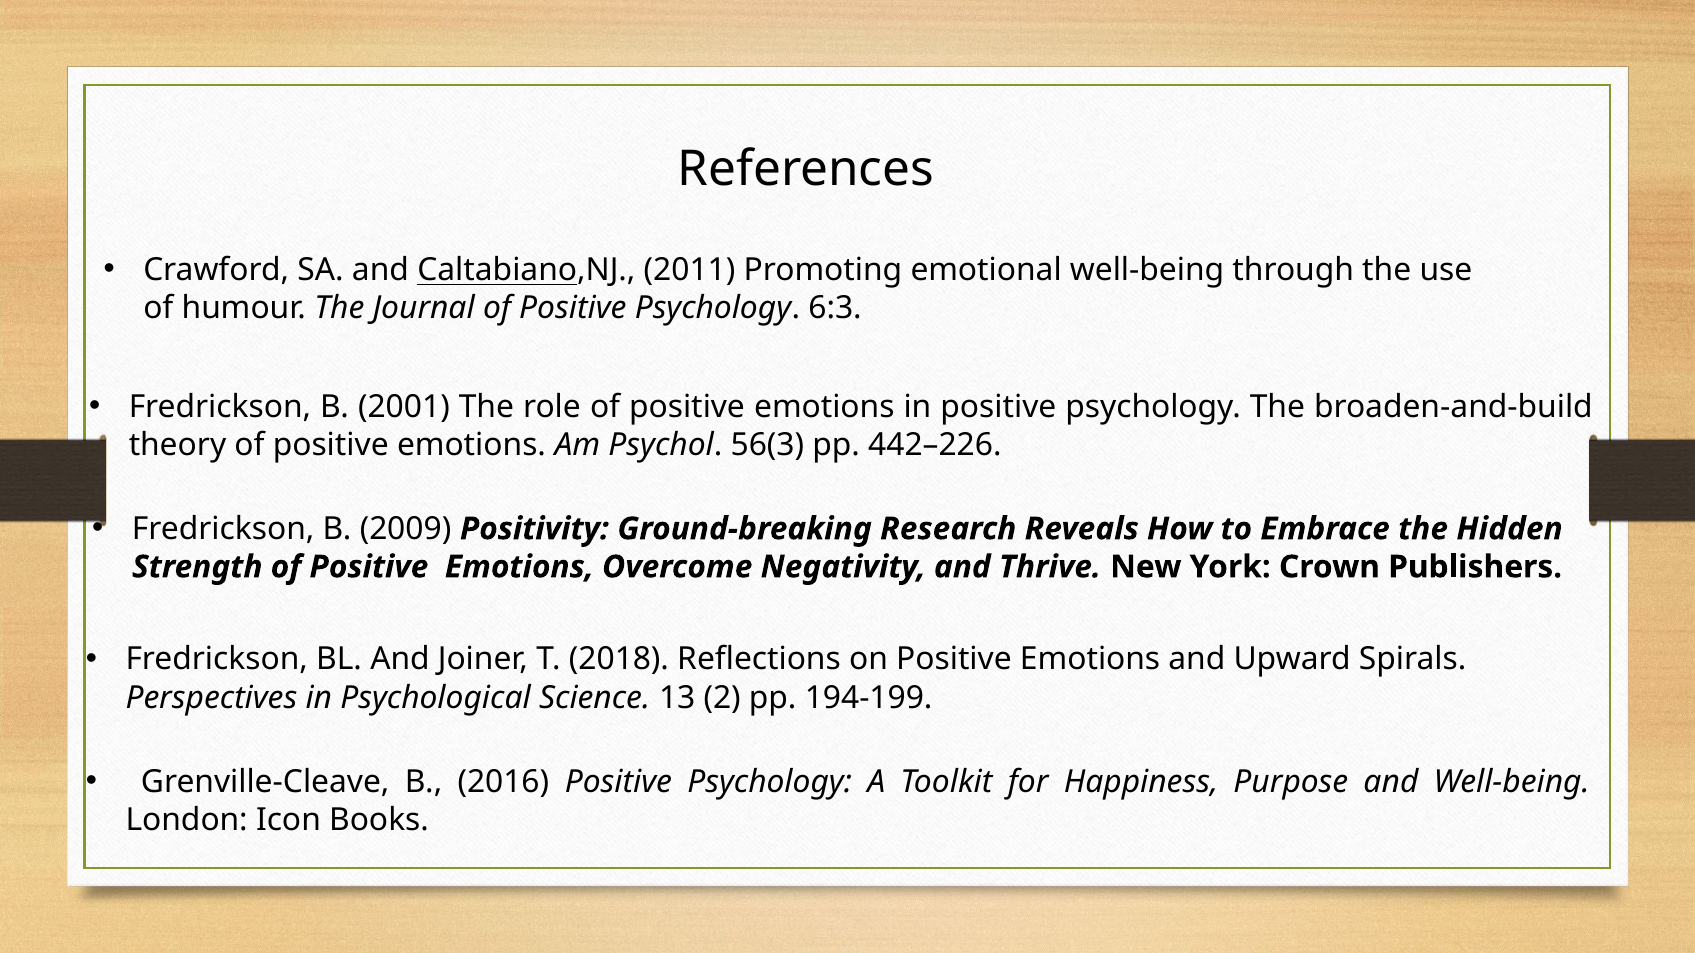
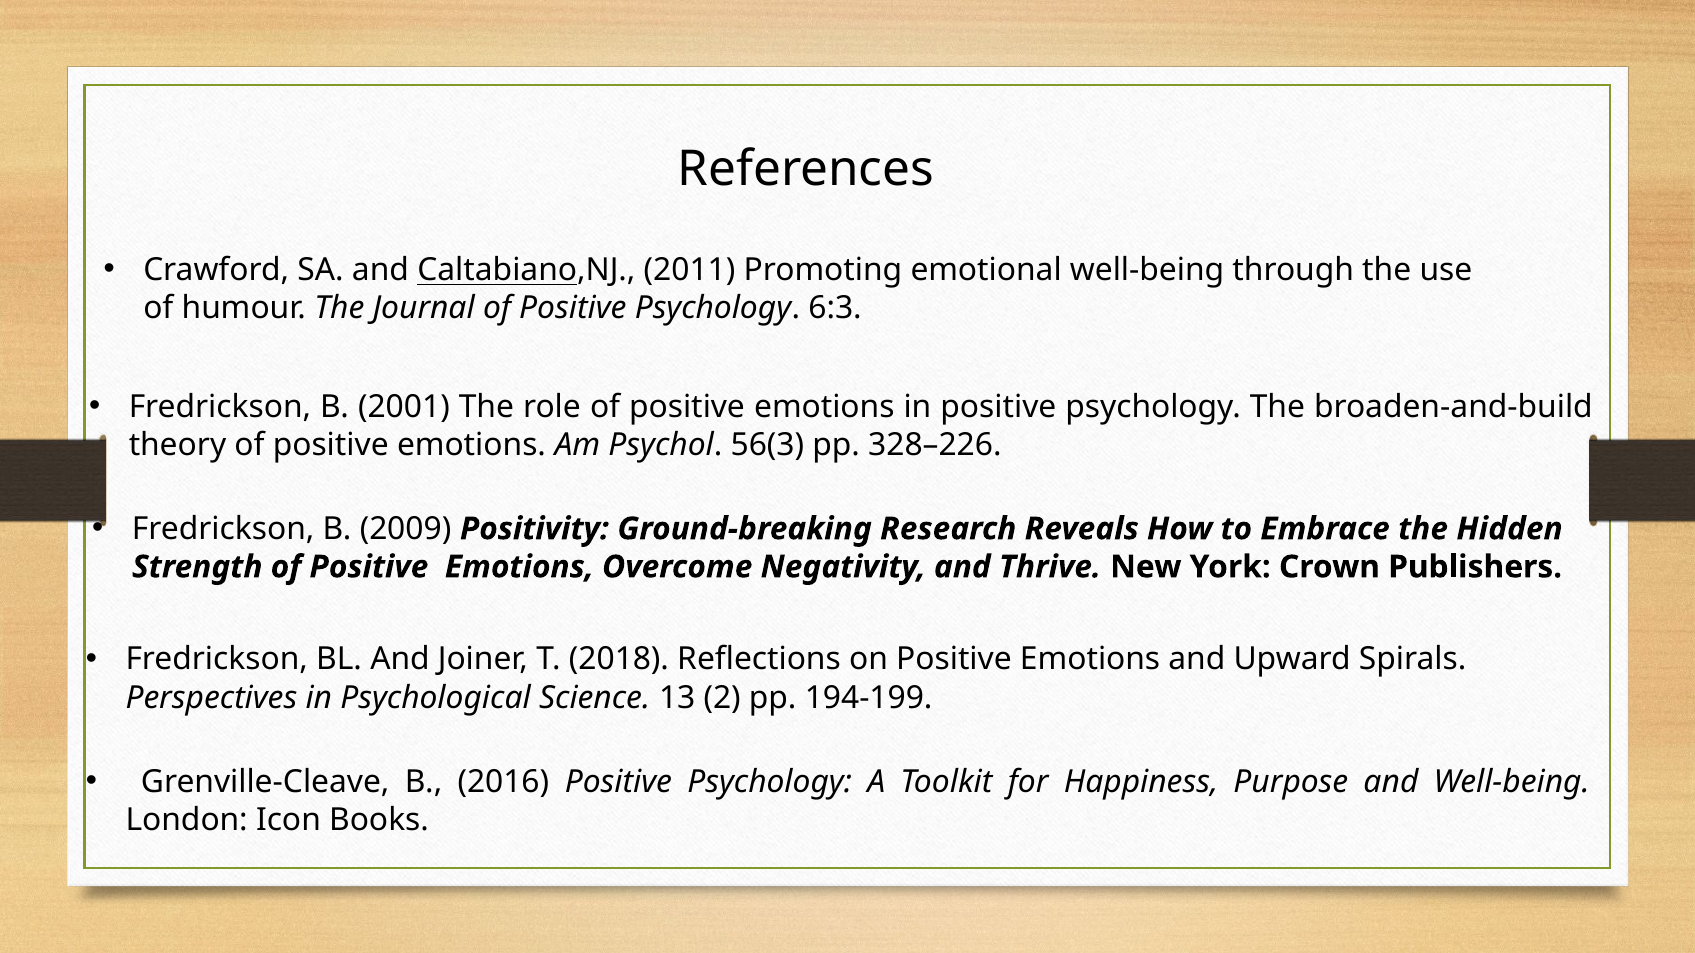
442–226: 442–226 -> 328–226
